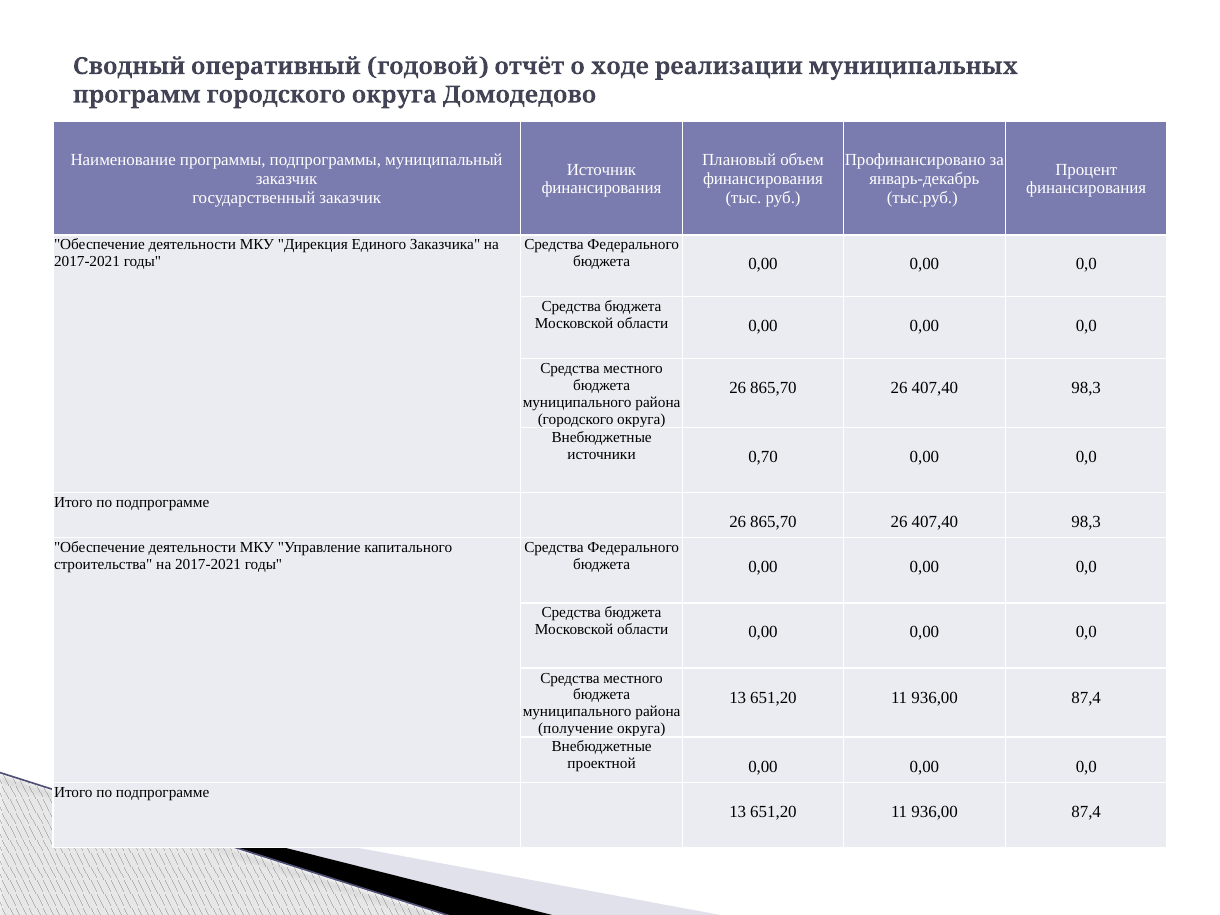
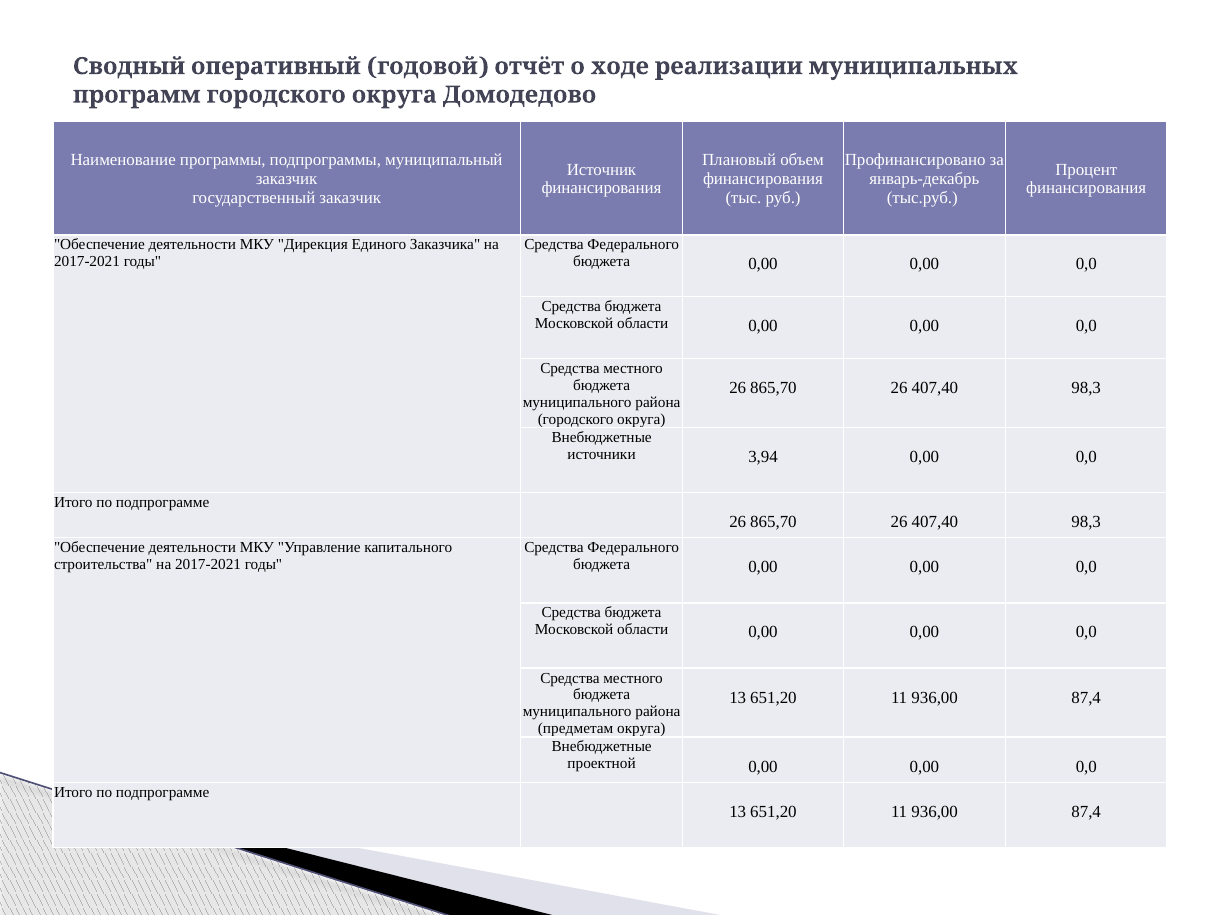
0,70: 0,70 -> 3,94
получение: получение -> предметам
